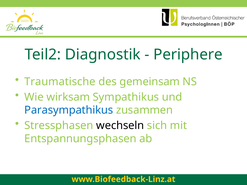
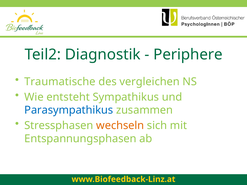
gemeinsam: gemeinsam -> vergleichen
wirksam: wirksam -> entsteht
wechseln colour: black -> orange
